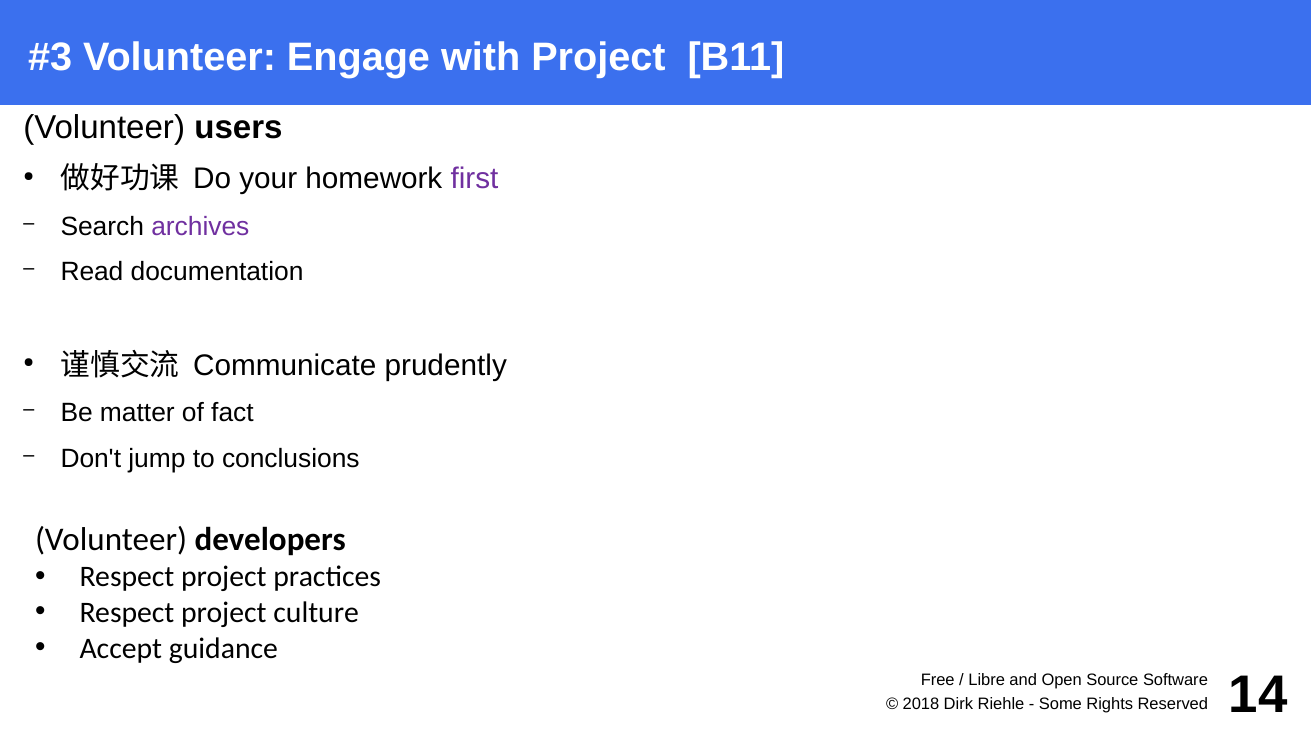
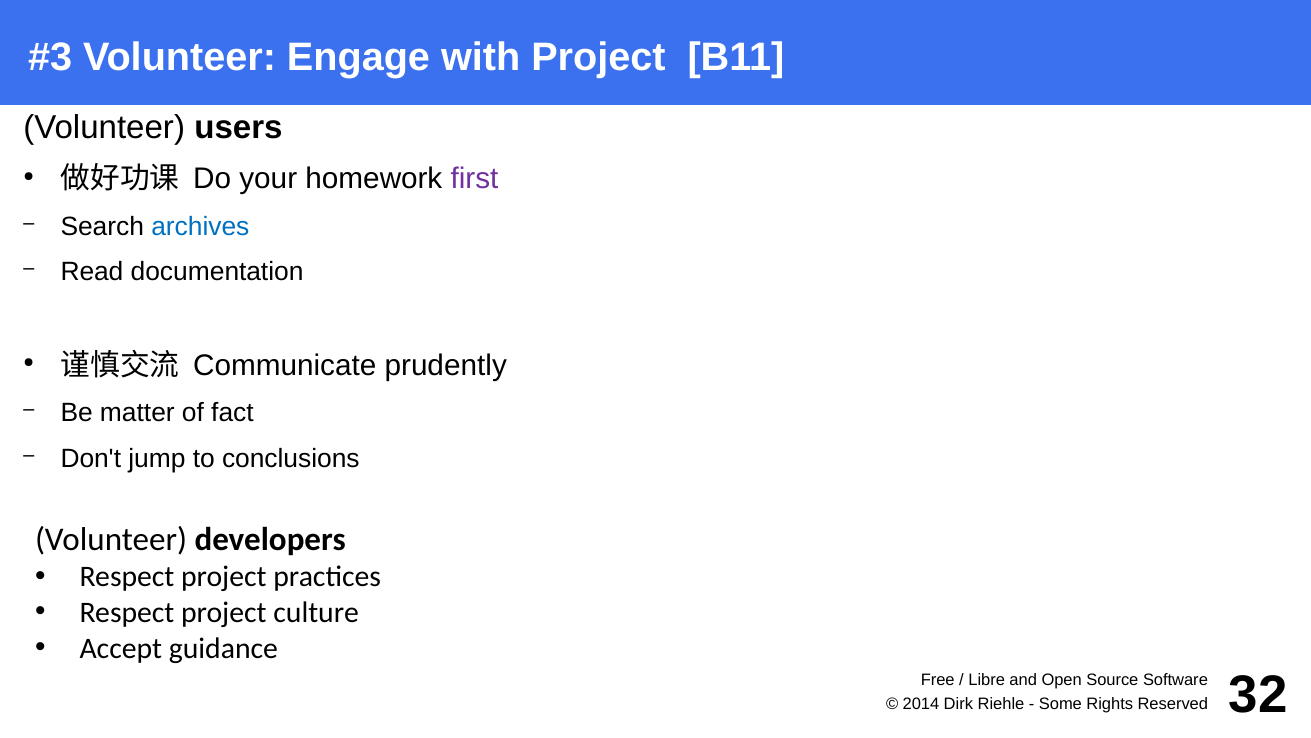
archives colour: purple -> blue
2018: 2018 -> 2014
14: 14 -> 32
